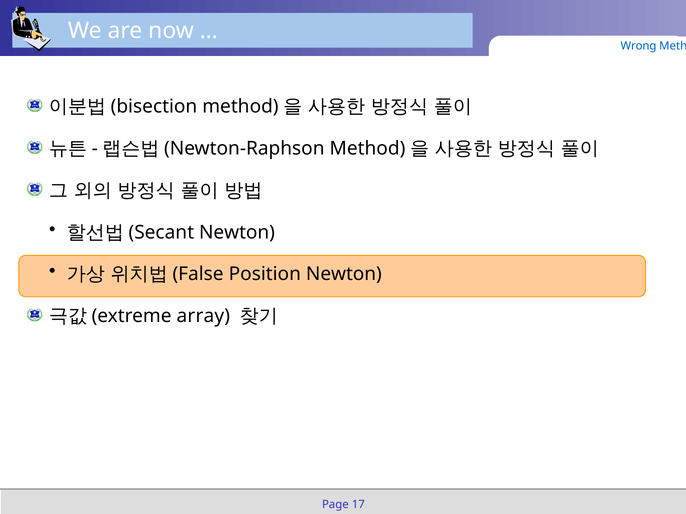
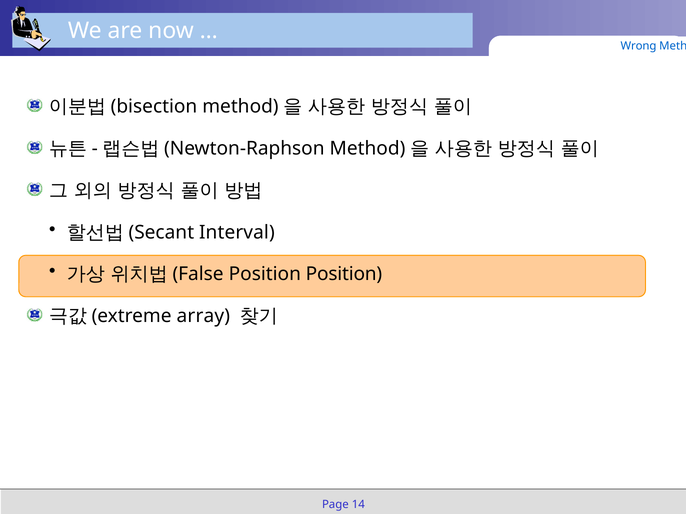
Newton at (237, 233): Newton -> Interval
Position Newton: Newton -> Position
17: 17 -> 14
